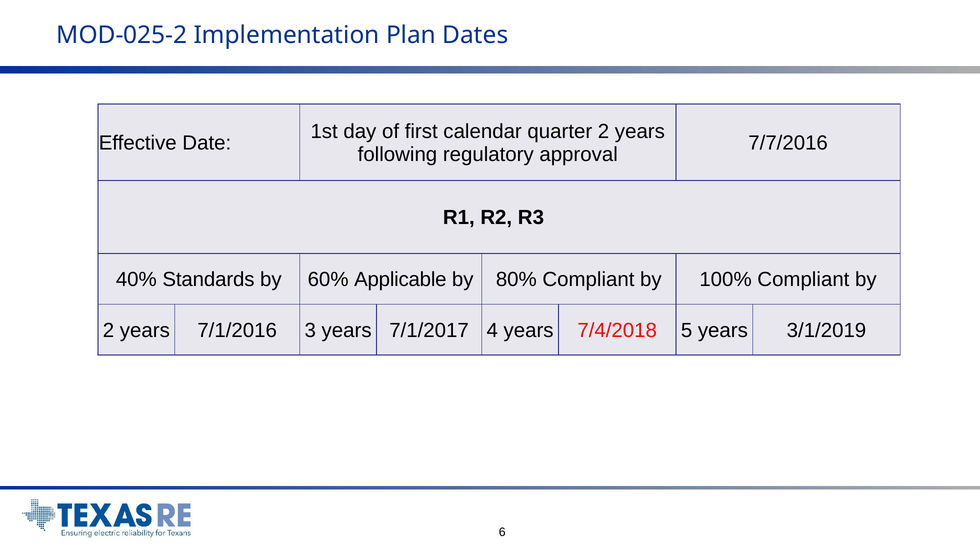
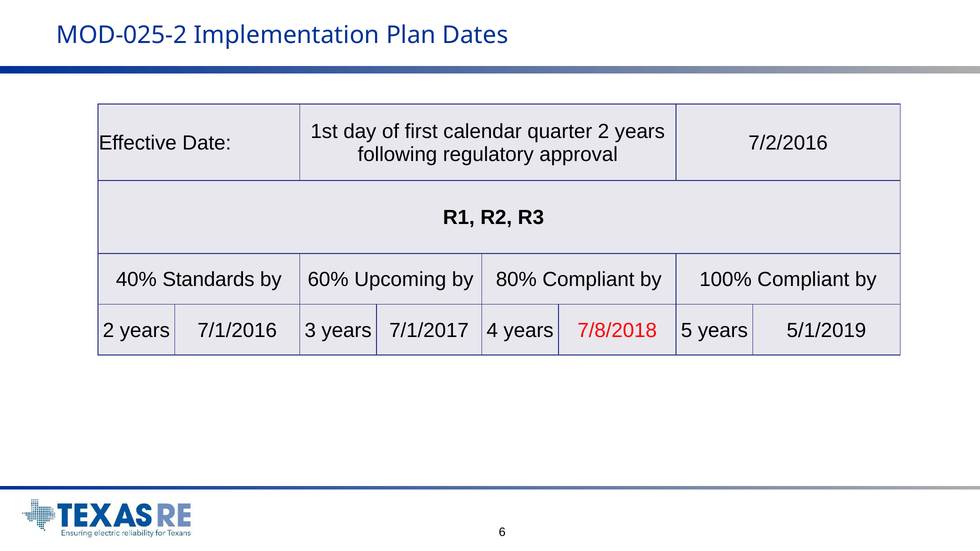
7/7/2016: 7/7/2016 -> 7/2/2016
Applicable: Applicable -> Upcoming
7/4/2018: 7/4/2018 -> 7/8/2018
3/1/2019: 3/1/2019 -> 5/1/2019
